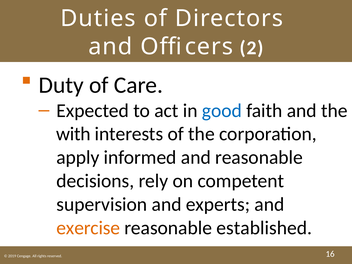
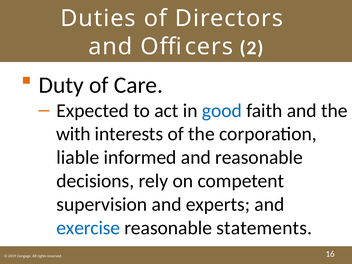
apply: apply -> liable
exercise colour: orange -> blue
established: established -> statements
